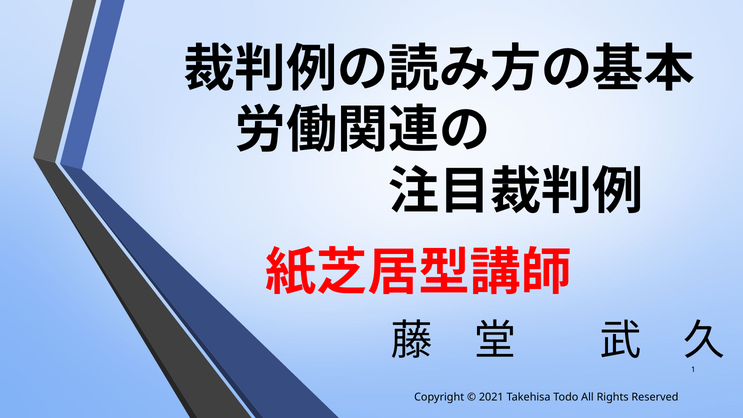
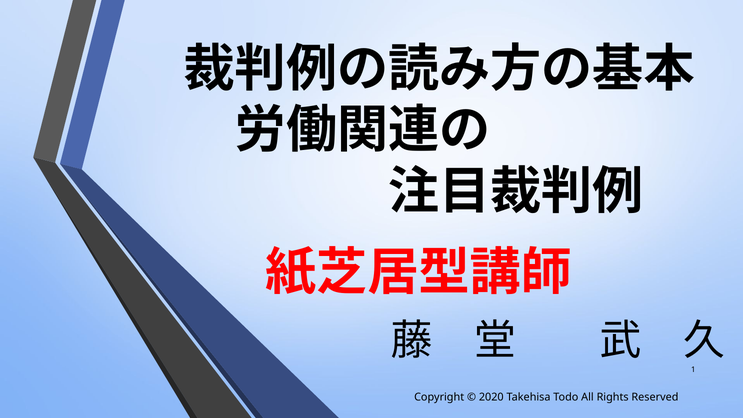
2021: 2021 -> 2020
